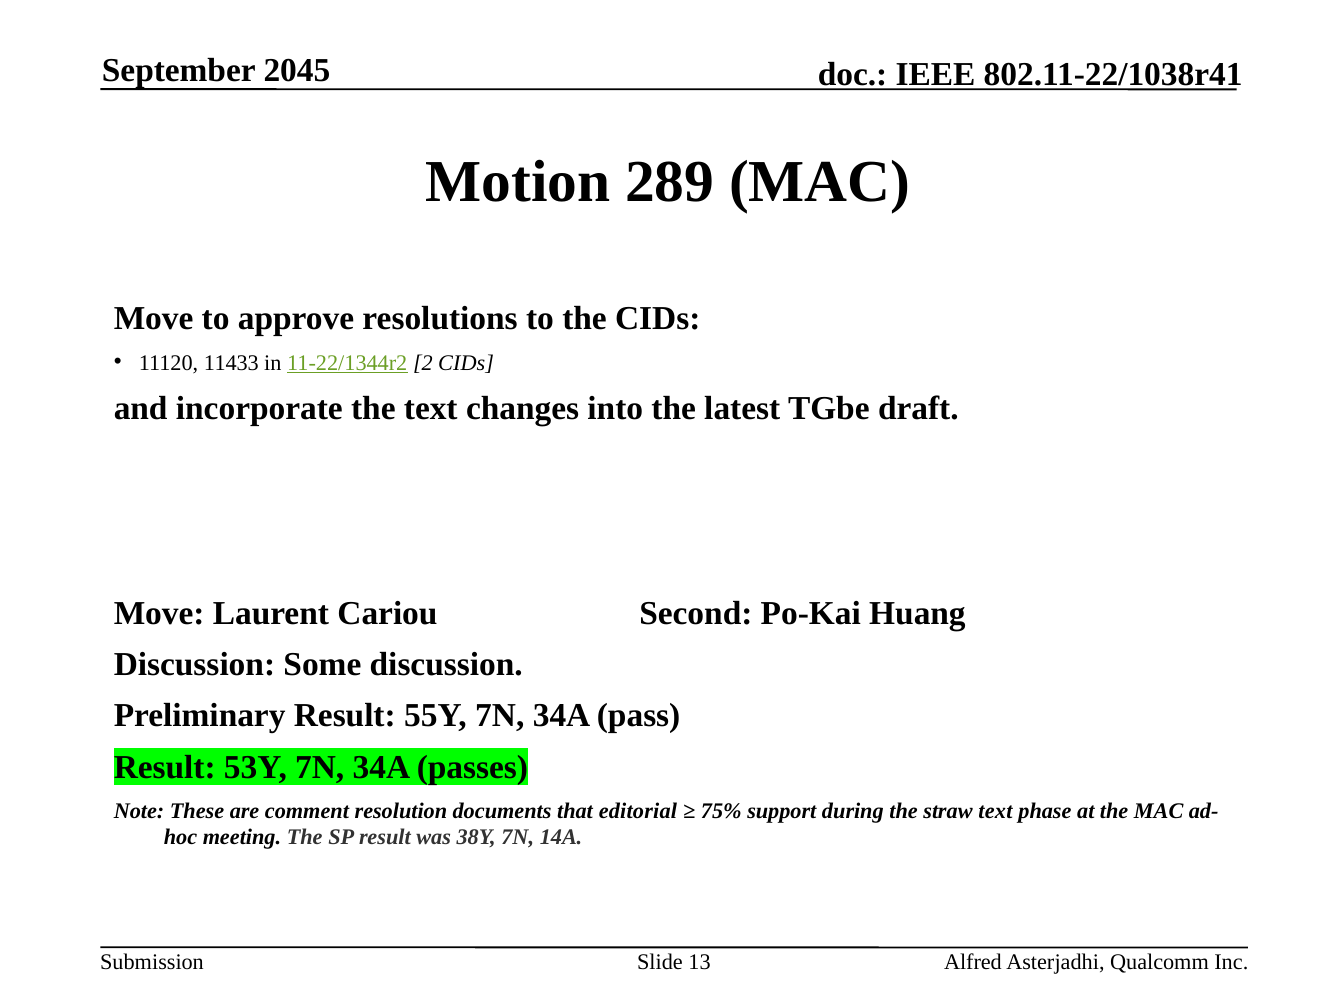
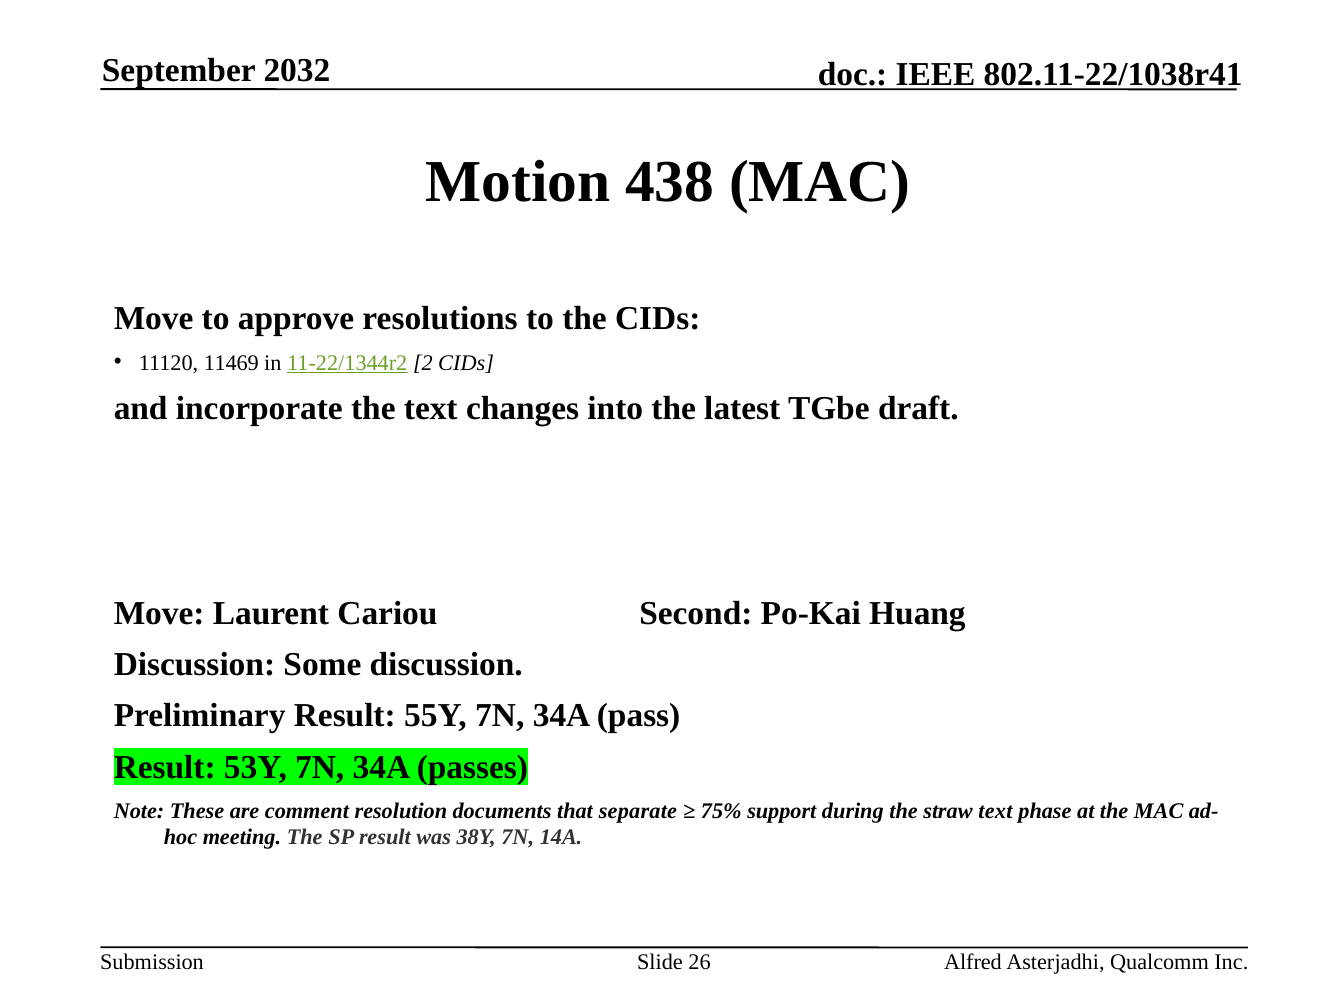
2045: 2045 -> 2032
289: 289 -> 438
11433: 11433 -> 11469
editorial: editorial -> separate
13: 13 -> 26
